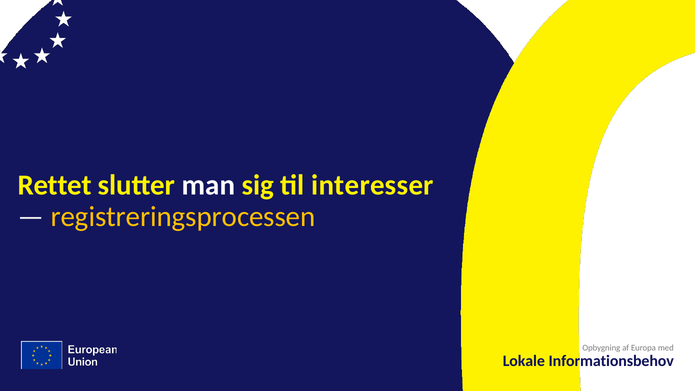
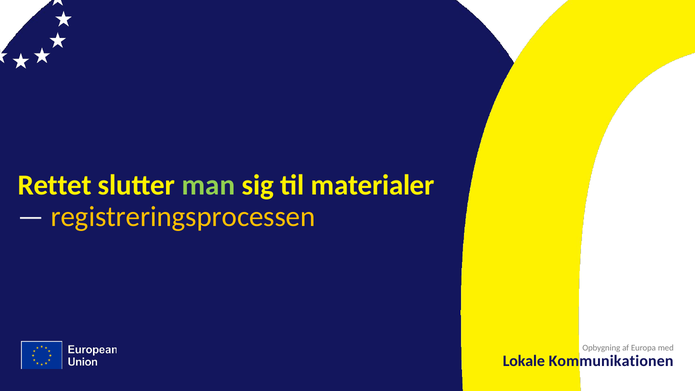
man colour: white -> light green
interesser: interesser -> materialer
Informationsbehov: Informationsbehov -> Kommunikationen
